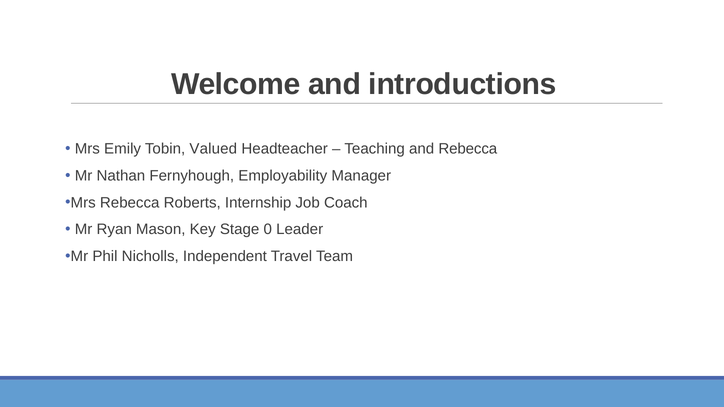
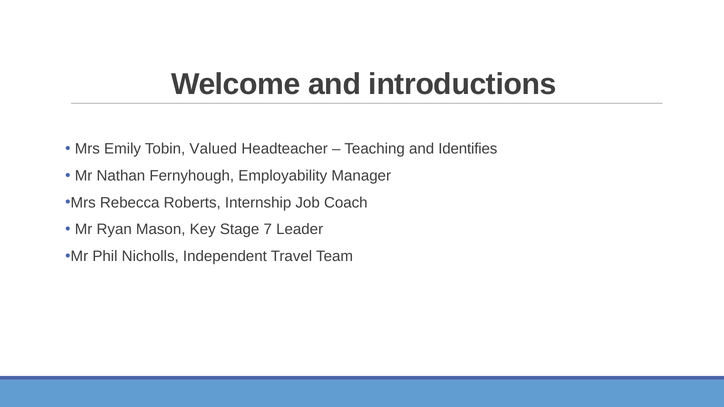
and Rebecca: Rebecca -> Identifies
0: 0 -> 7
